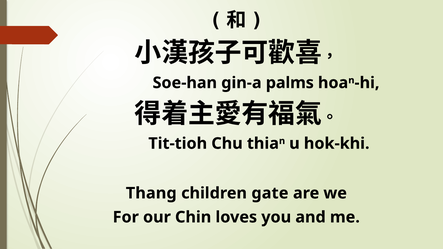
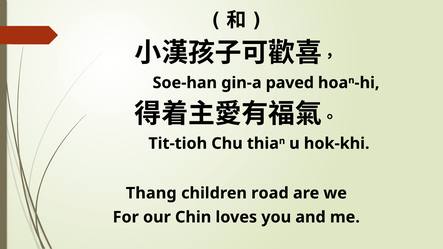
palms: palms -> paved
gate: gate -> road
